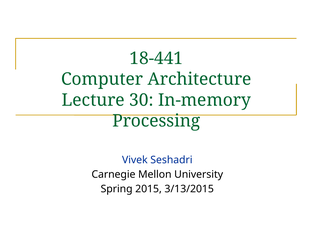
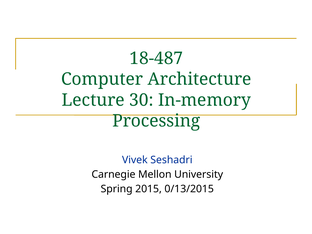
18-441: 18-441 -> 18-487
3/13/2015: 3/13/2015 -> 0/13/2015
